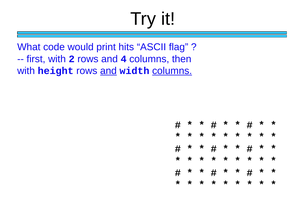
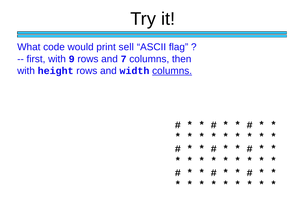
hits: hits -> sell
2: 2 -> 9
4: 4 -> 7
and at (108, 71) underline: present -> none
